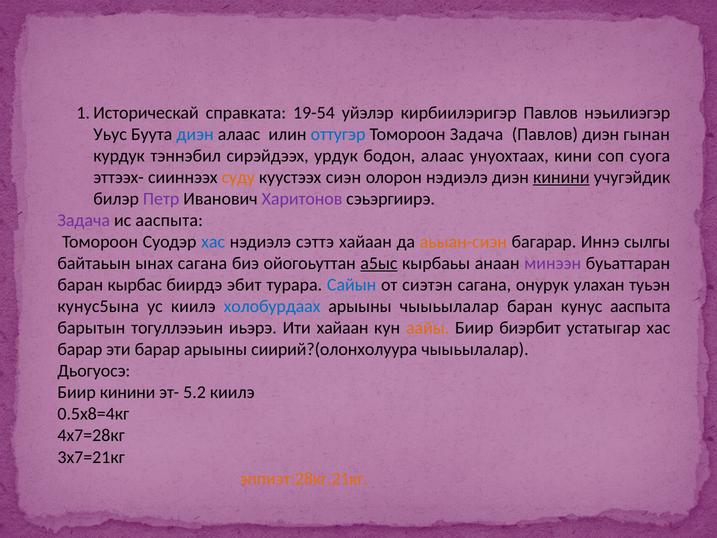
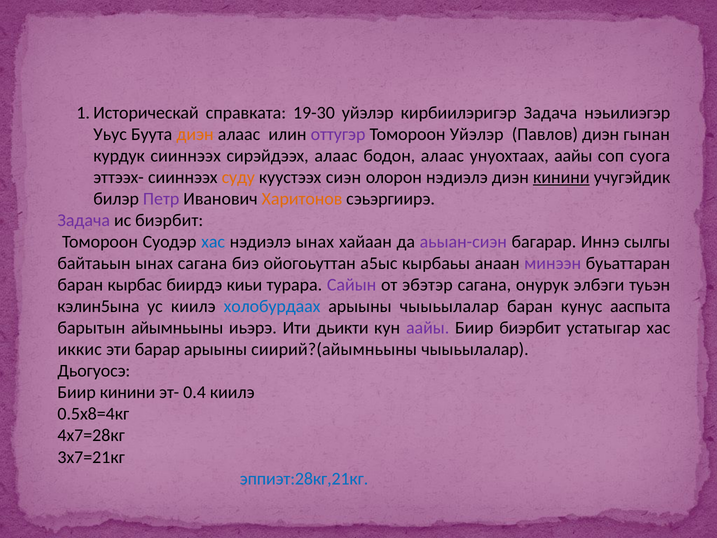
19-54: 19-54 -> 19-30
кирбиилэригэр Павлов: Павлов -> Задача
диэн at (195, 134) colour: blue -> orange
оттугэр colour: blue -> purple
Томороон Задача: Задача -> Уйэлэр
курдук тэннэбил: тэннэбил -> сииннээх
сирэйдээх урдук: урдук -> алаас
унуохтаах кини: кини -> аайы
Харитонов colour: purple -> orange
ис ааспыта: ааспыта -> биэрбит
нэдиэлэ сэттэ: сэттэ -> ынах
аьыан-сиэн colour: orange -> purple
а5ыс underline: present -> none
эбит: эбит -> киьи
Сайын colour: blue -> purple
сиэтэн: сиэтэн -> эбэтэр
улахан: улахан -> элбэги
кунус5ына: кунус5ына -> кэлин5ына
тогуллээьин: тогуллээьин -> айымньыны
Ити хайаан: хайаан -> дьикти
аайы at (428, 328) colour: orange -> purple
барар at (80, 349): барар -> иккис
сиирий?(олонхолуура: сиирий?(олонхолуура -> сиирий?(айымньыны
5.2: 5.2 -> 0.4
эппиэт:28кг,21кг colour: orange -> blue
